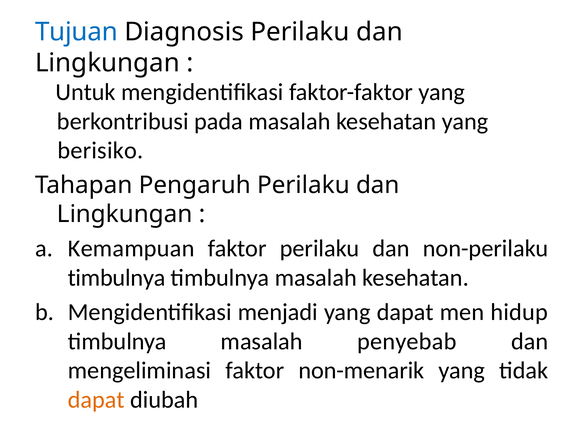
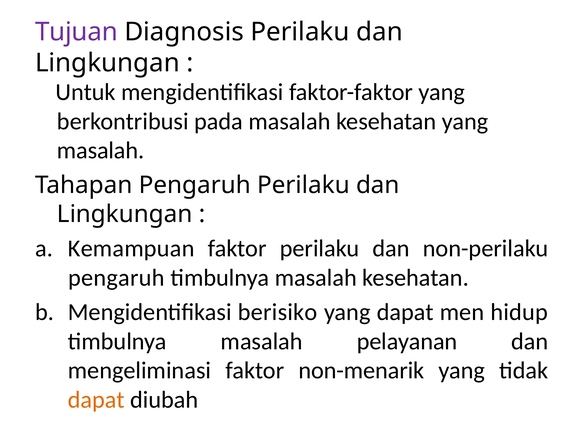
Tujuan colour: blue -> purple
berisiko at (100, 151): berisiko -> masalah
timbulnya at (117, 278): timbulnya -> pengaruh
menjadi: menjadi -> berisiko
penyebab: penyebab -> pelayanan
